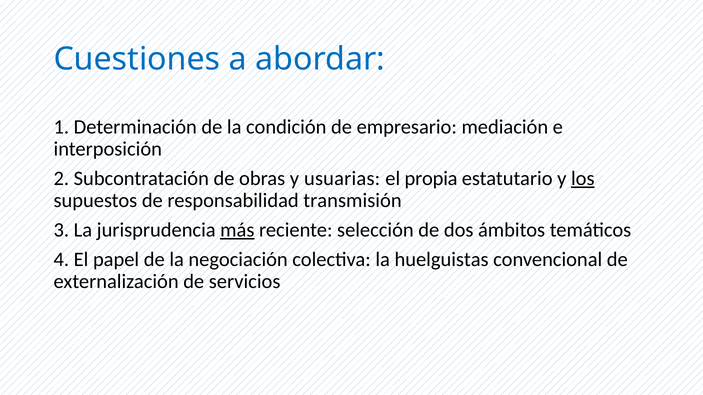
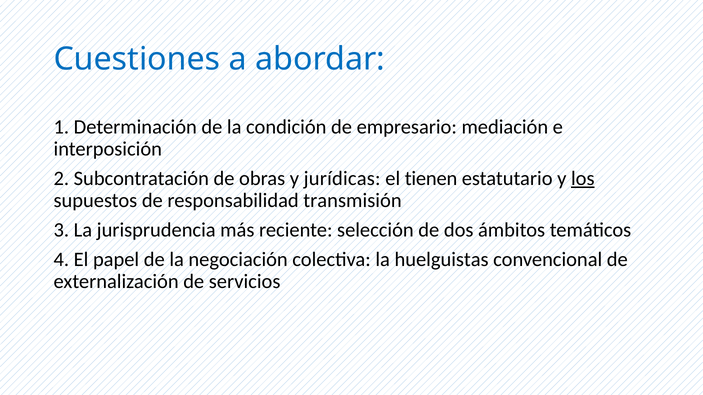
usuarias: usuarias -> jurídicas
propia: propia -> tienen
más underline: present -> none
